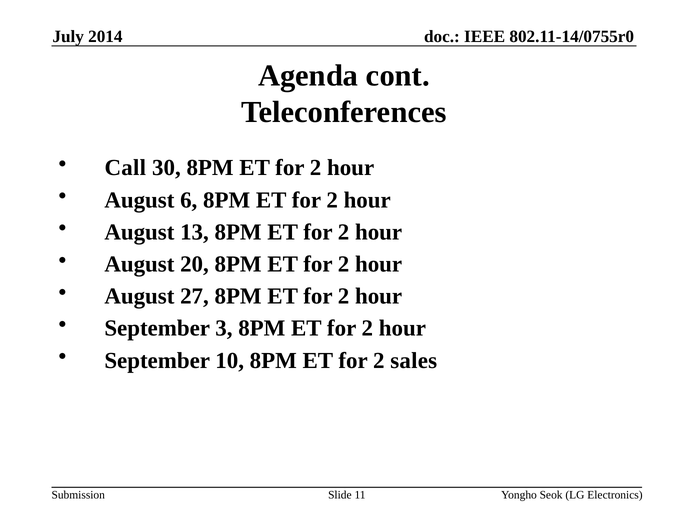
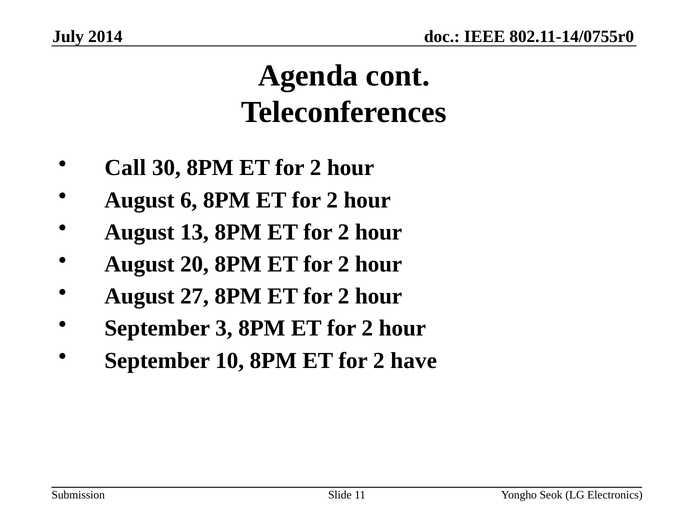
sales: sales -> have
